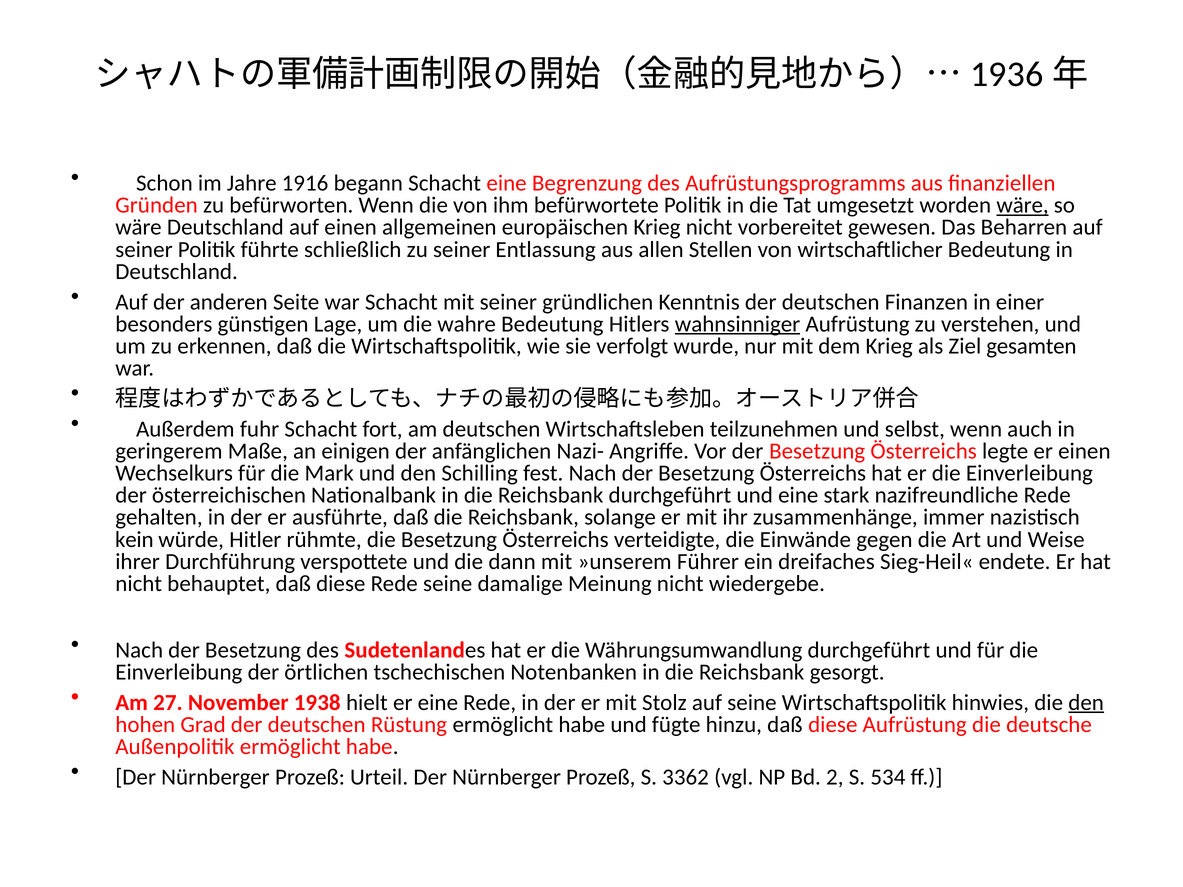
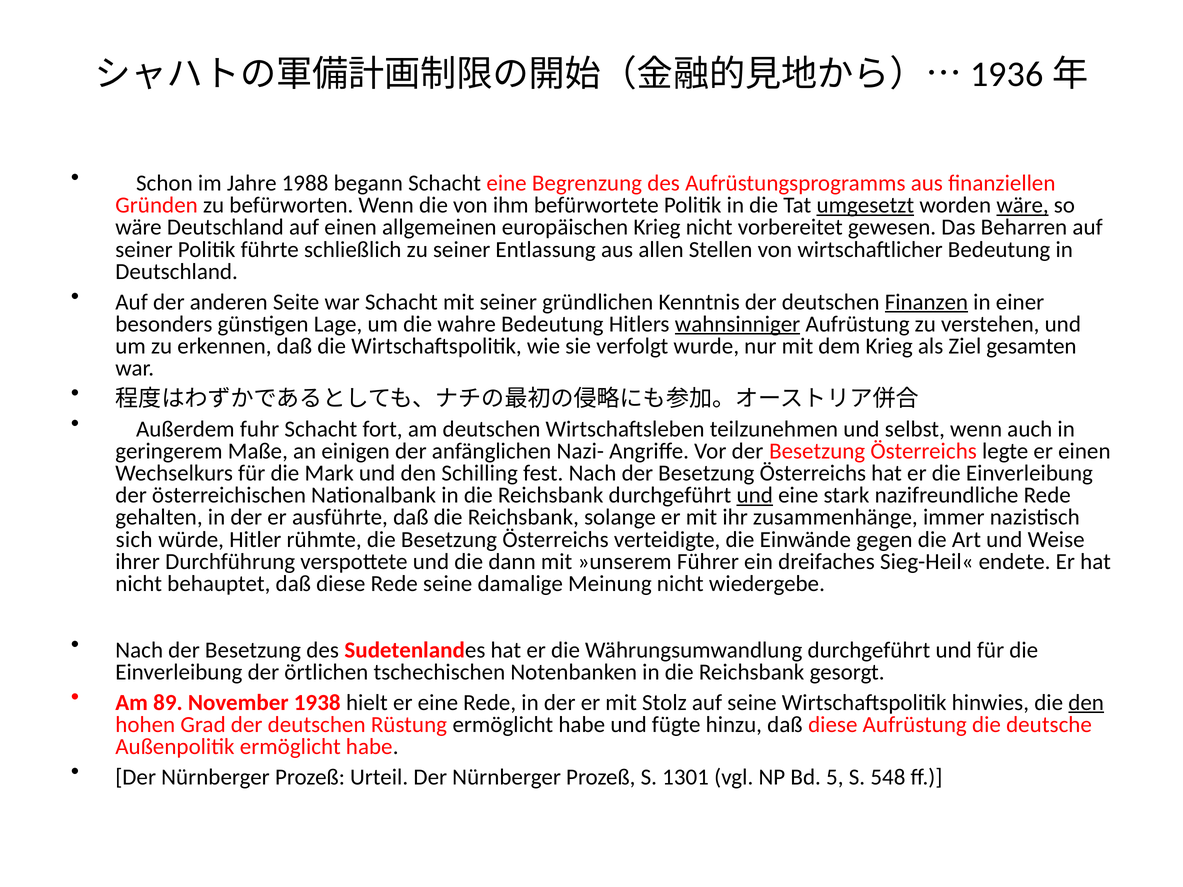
1916: 1916 -> 1988
umgesetzt underline: none -> present
Finanzen underline: none -> present
und at (755, 495) underline: none -> present
kein: kein -> sich
27: 27 -> 89
3362: 3362 -> 1301
2: 2 -> 5
534: 534 -> 548
